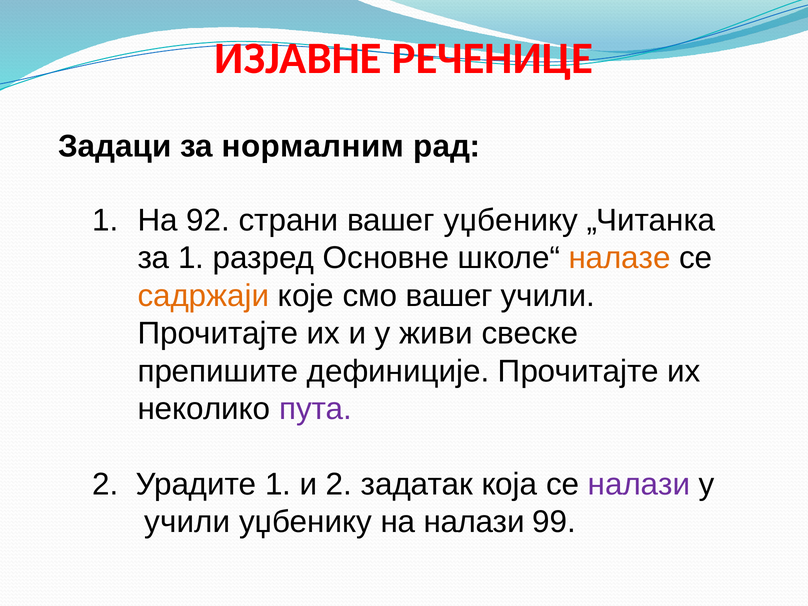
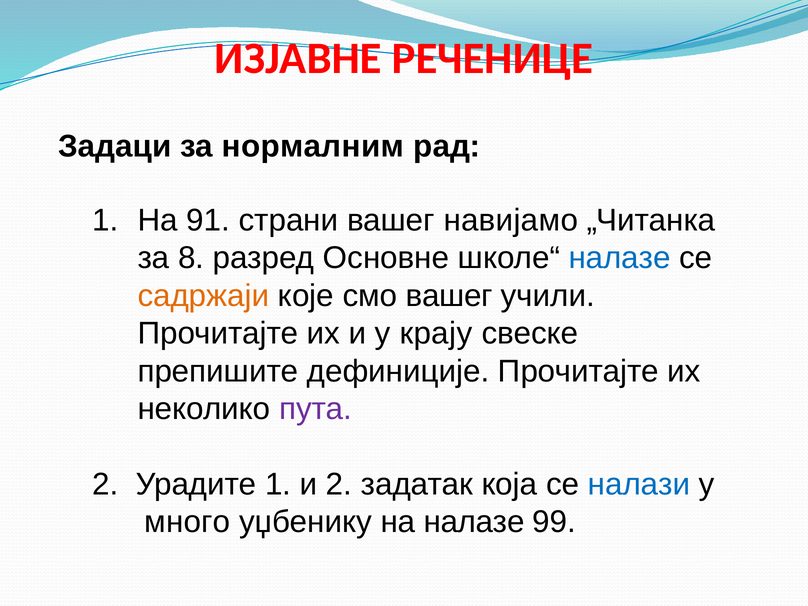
92: 92 -> 91
вашег уџбенику: уџбенику -> навијамо
за 1: 1 -> 8
налазе at (620, 258) colour: orange -> blue
живи: живи -> крају
налази at (639, 484) colour: purple -> blue
учили at (187, 522): учили -> много
на налази: налази -> налазе
